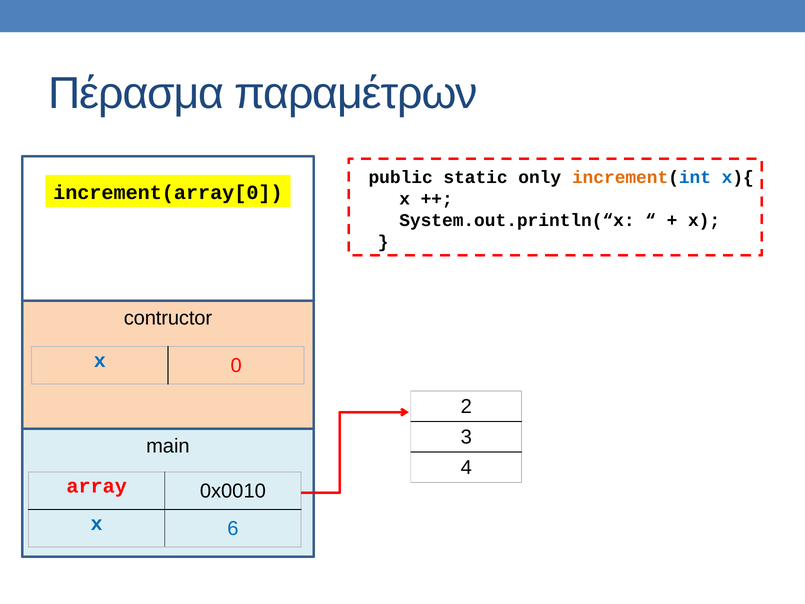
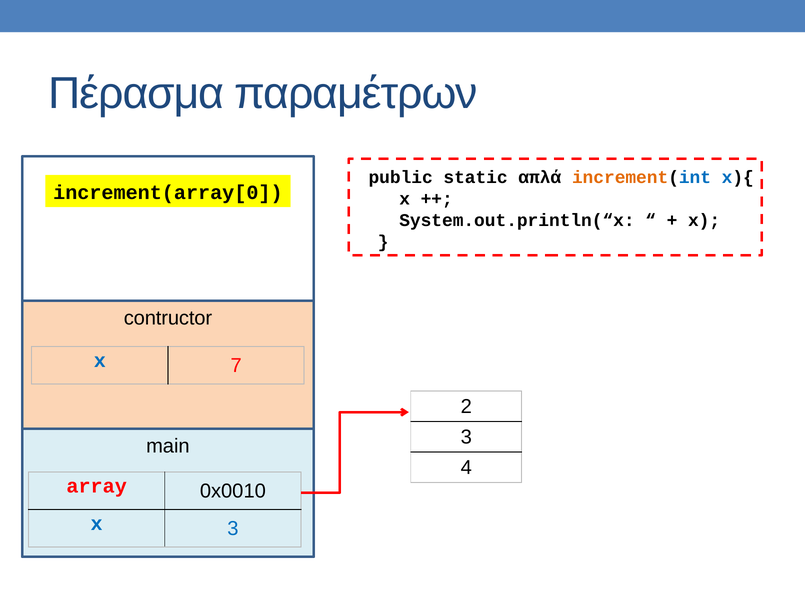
only: only -> απλά
0: 0 -> 7
x 6: 6 -> 3
